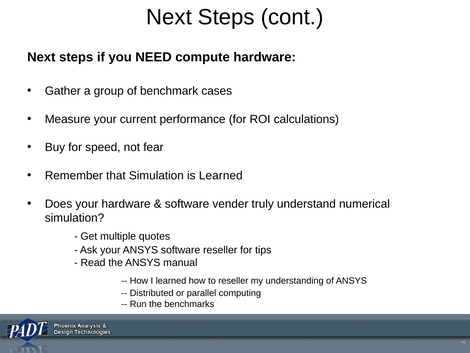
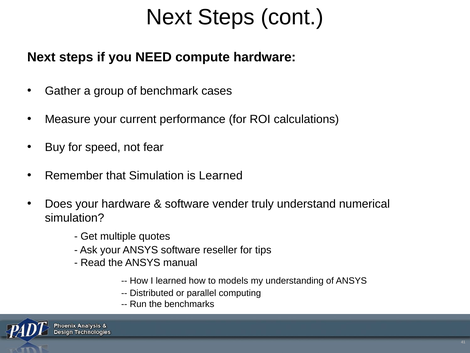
to reseller: reseller -> models
